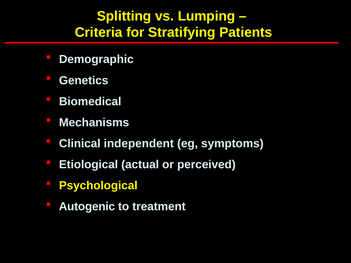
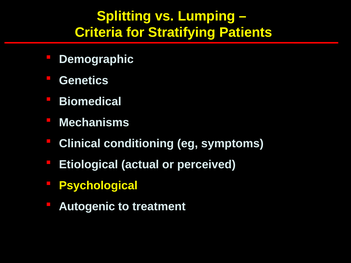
independent: independent -> conditioning
